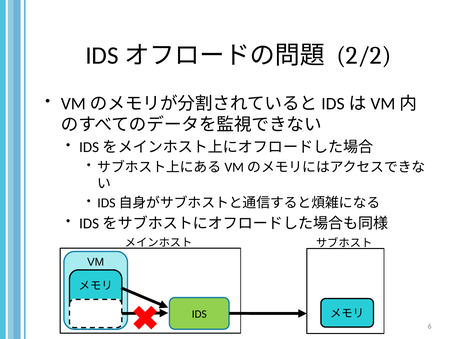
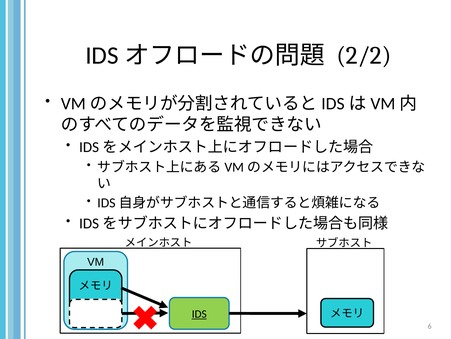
IDS underline: none -> present
